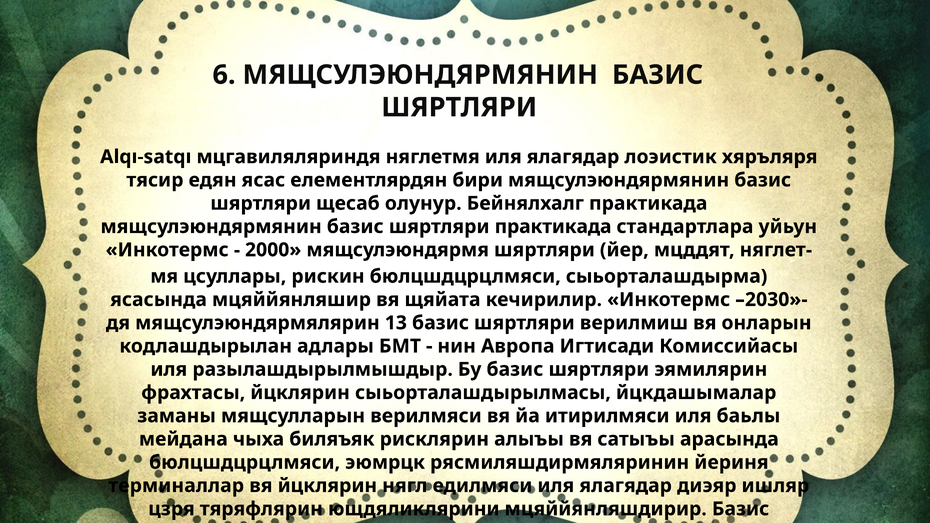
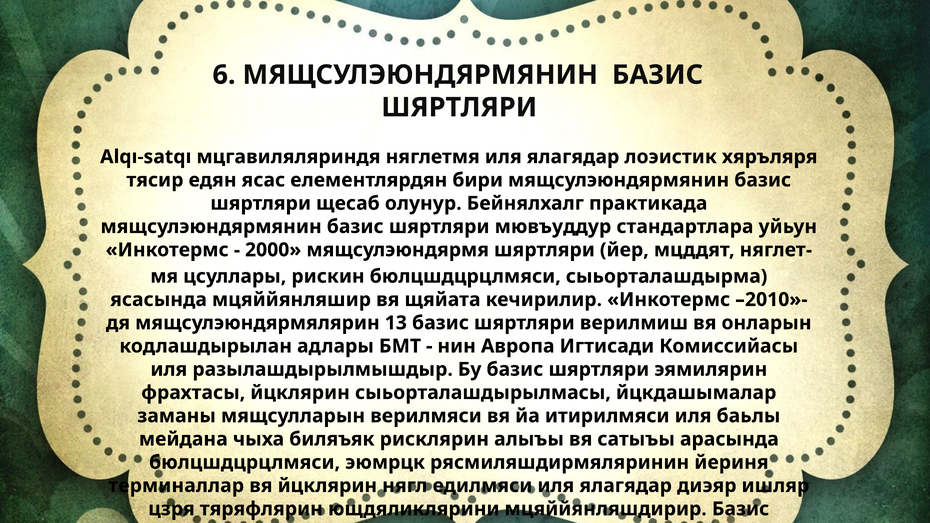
шяртляри практикада: практикада -> мювъуддур
–2030»-: –2030»- -> –2010»-
